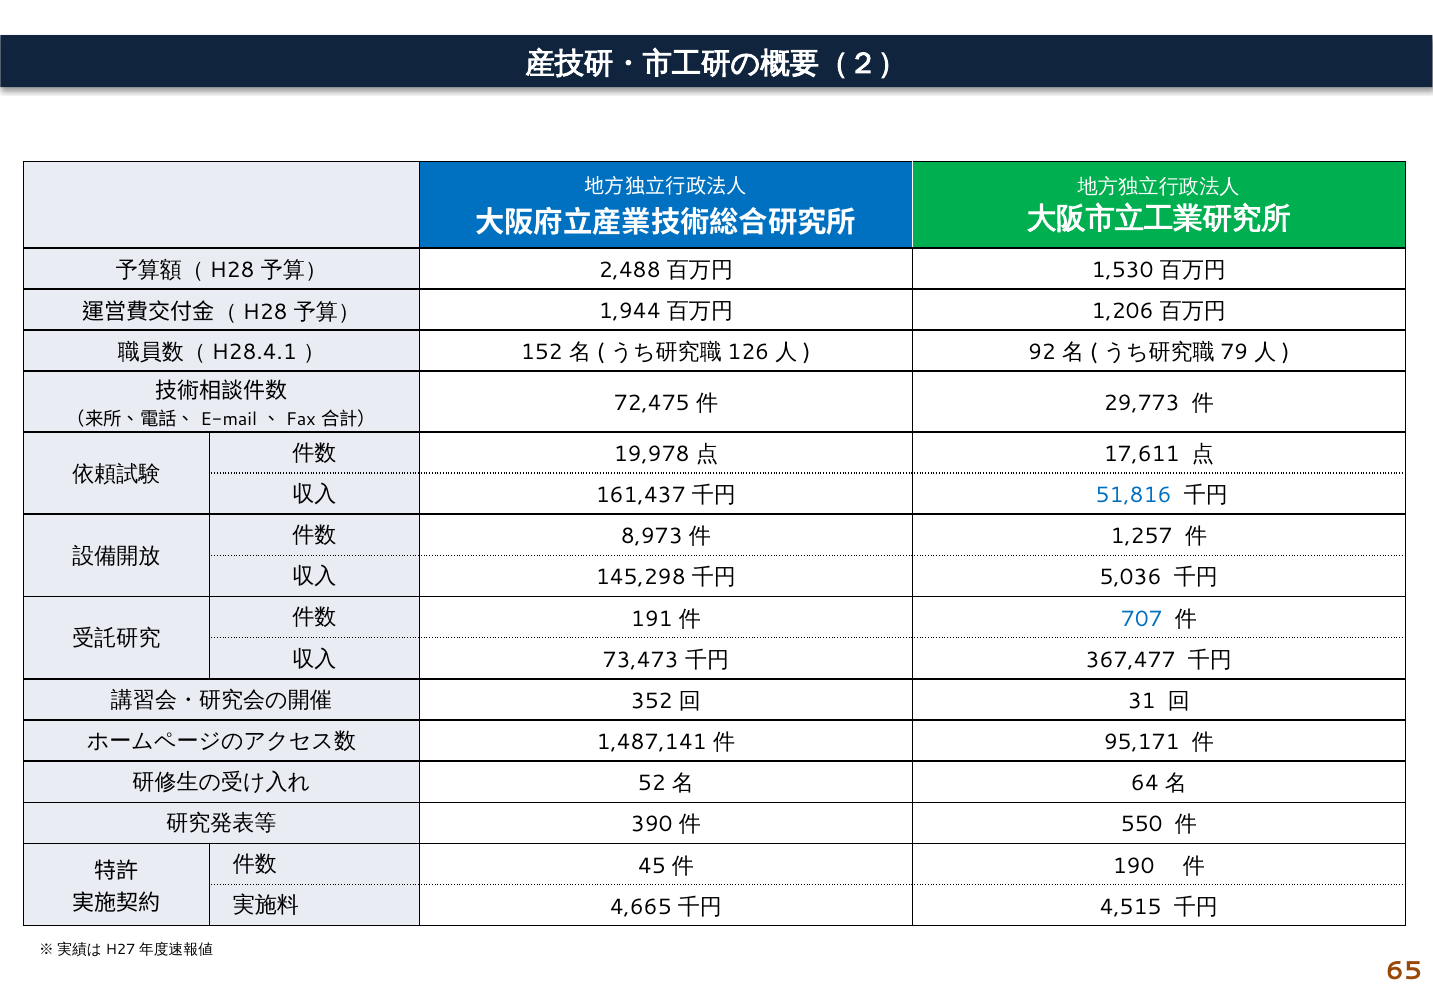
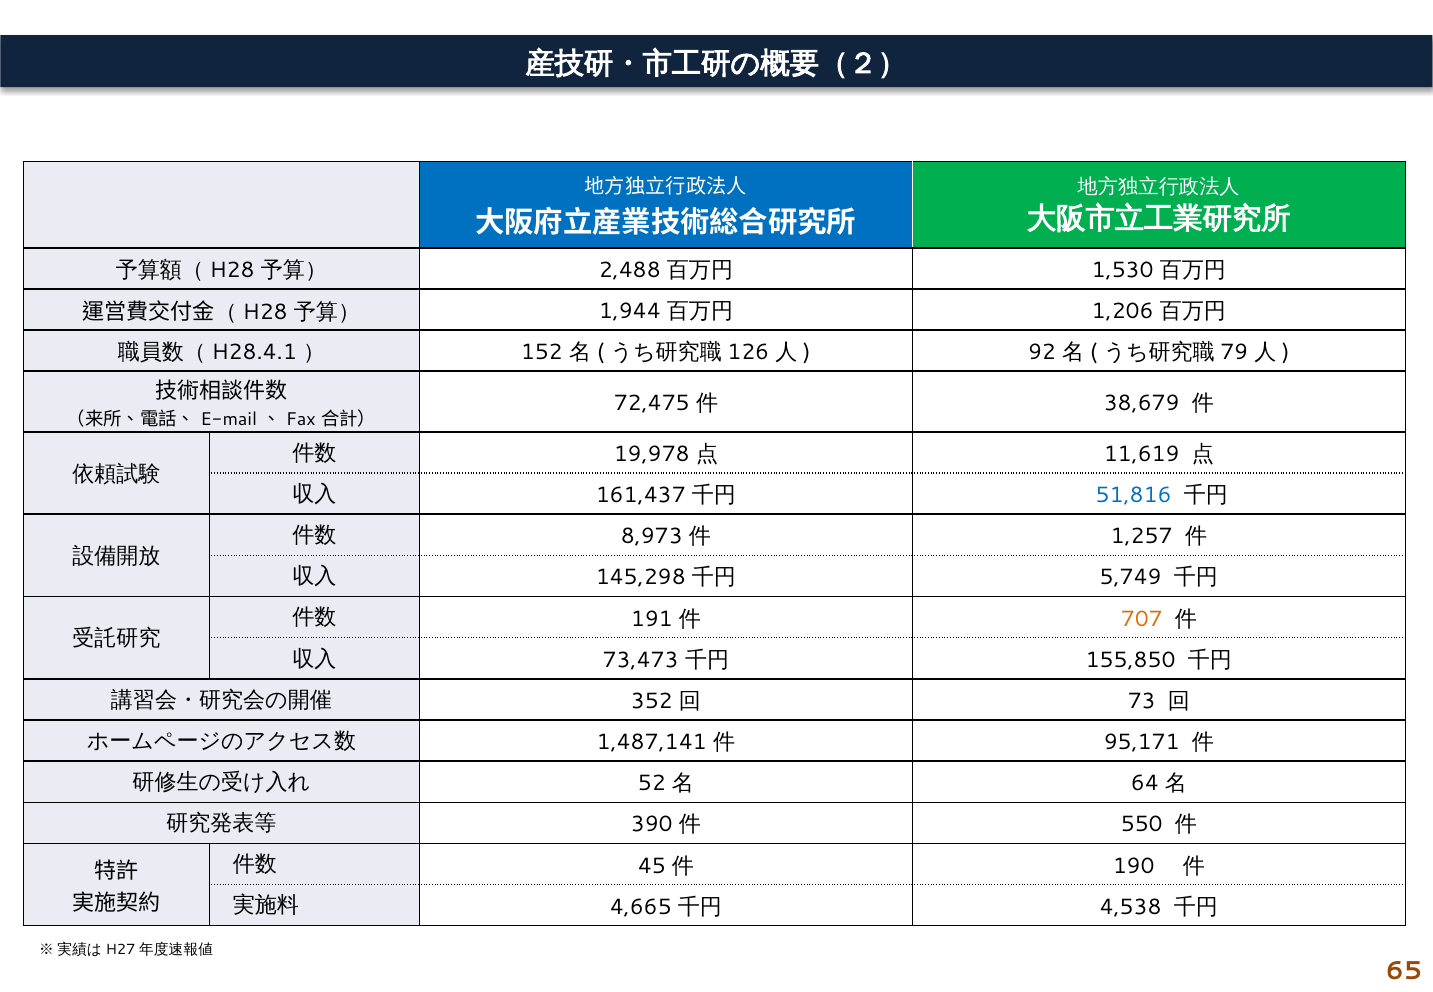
29,773: 29,773 -> 38,679
17,611: 17,611 -> 11,619
5,036: 5,036 -> 5,749
707 colour: blue -> orange
367,477: 367,477 -> 155,850
31: 31 -> 73
4,515: 4,515 -> 4,538
